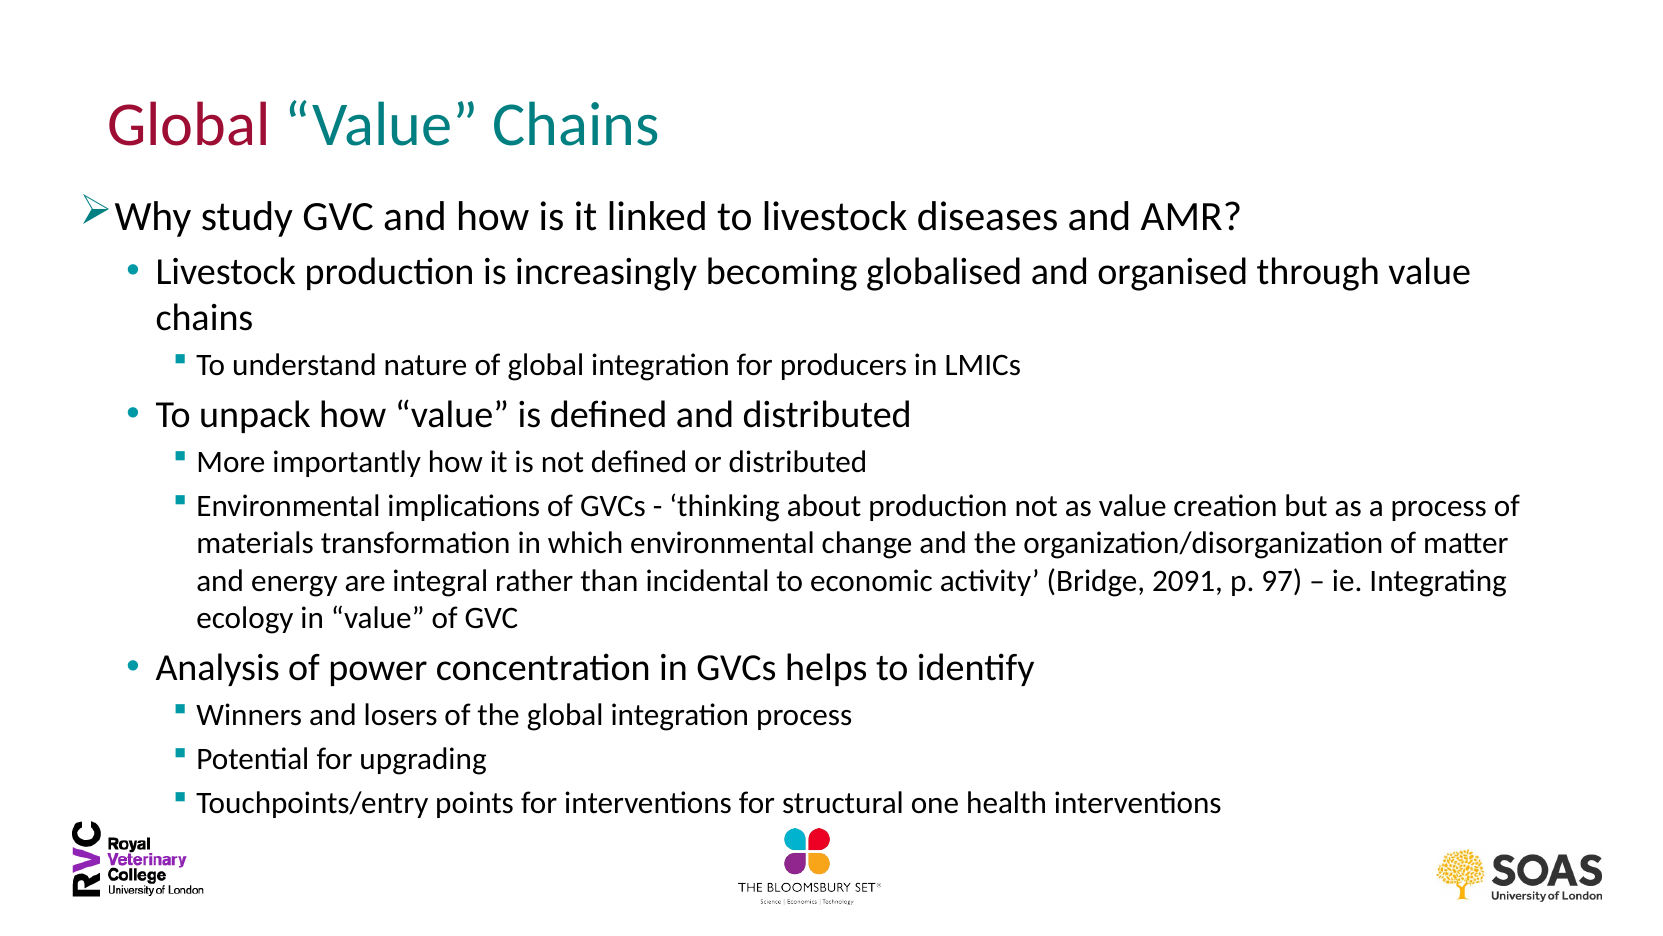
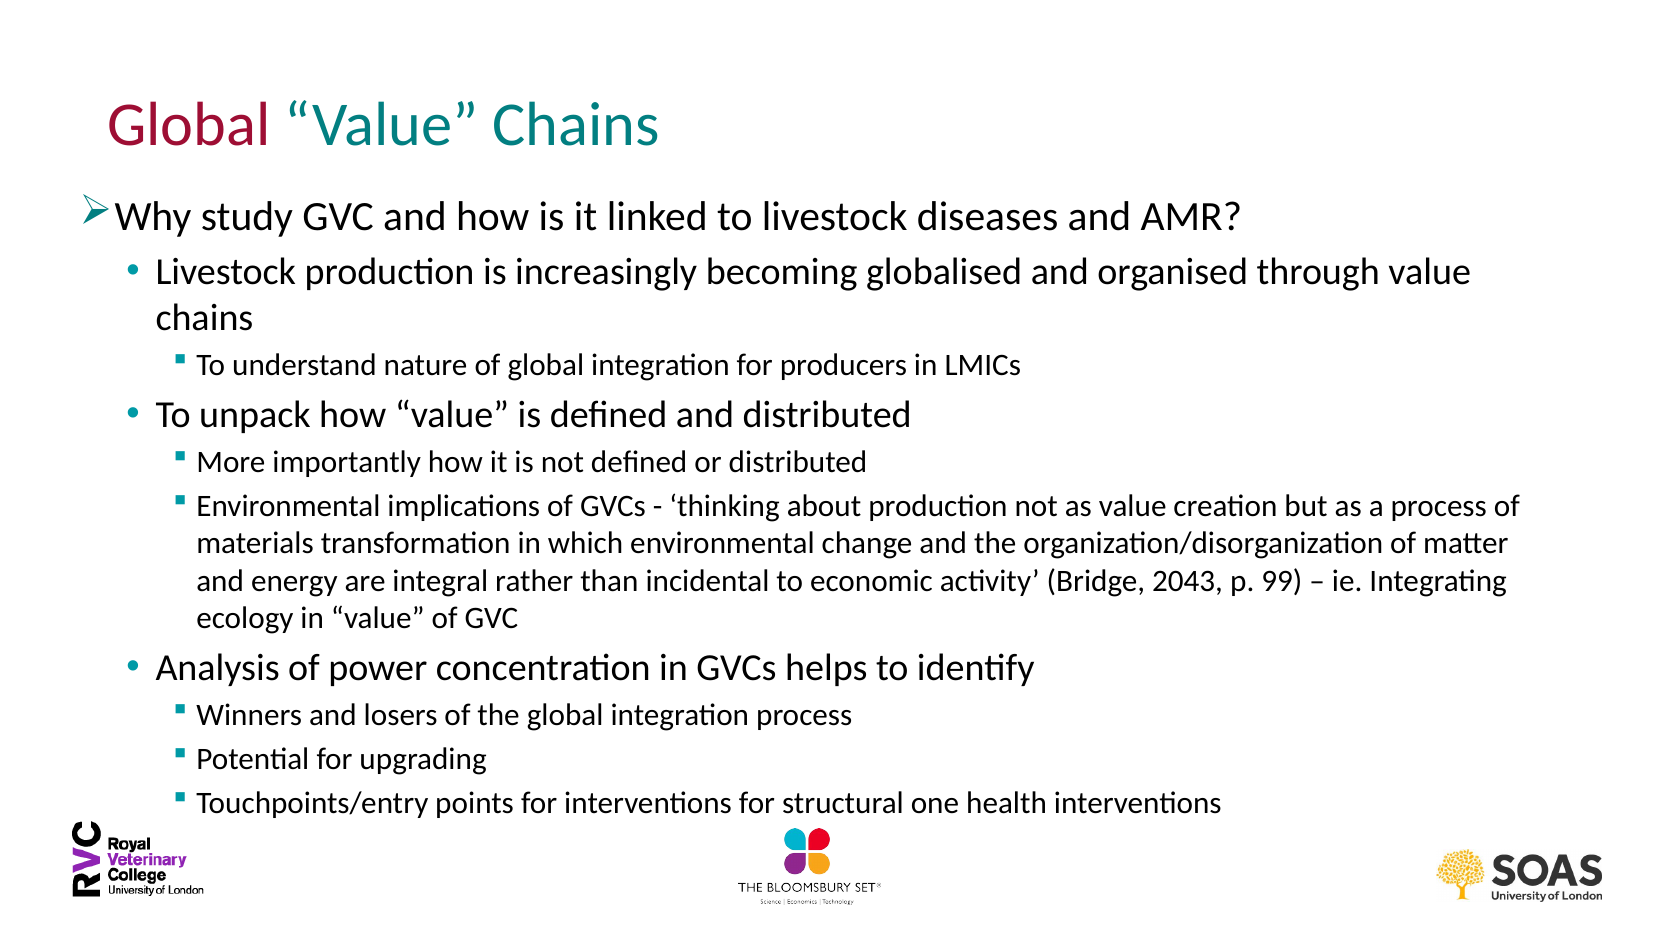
2091: 2091 -> 2043
97: 97 -> 99
